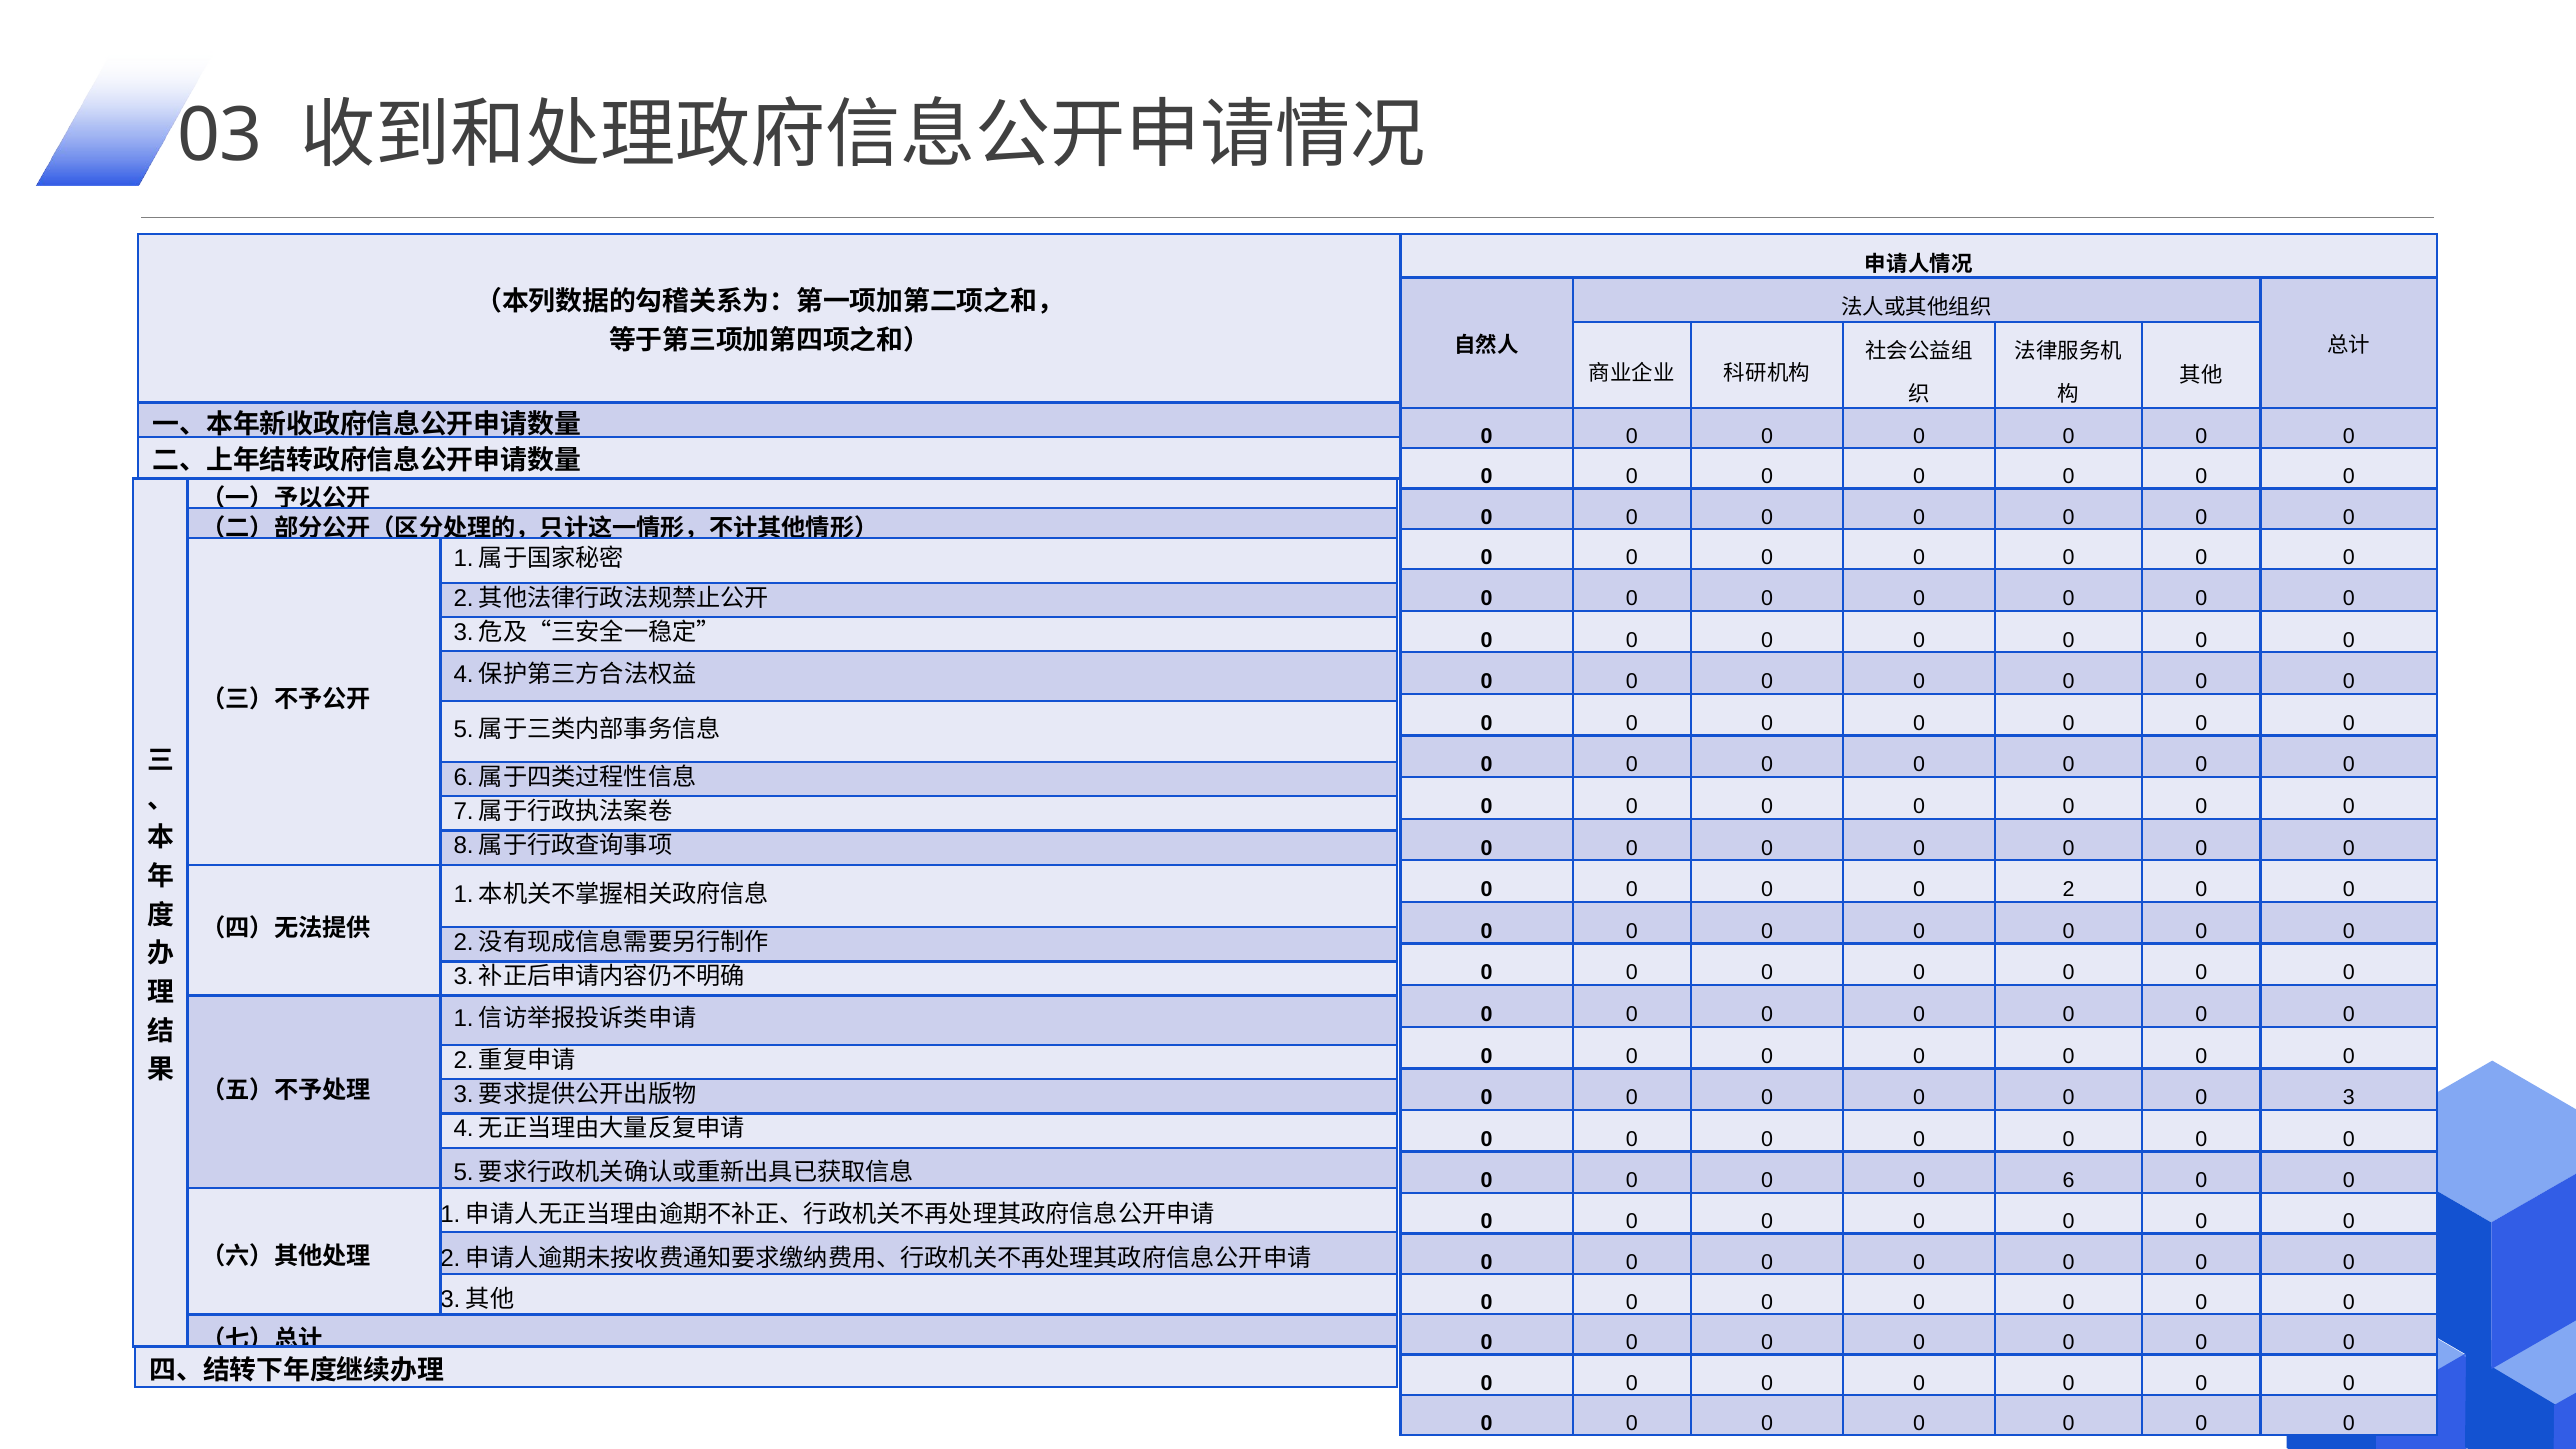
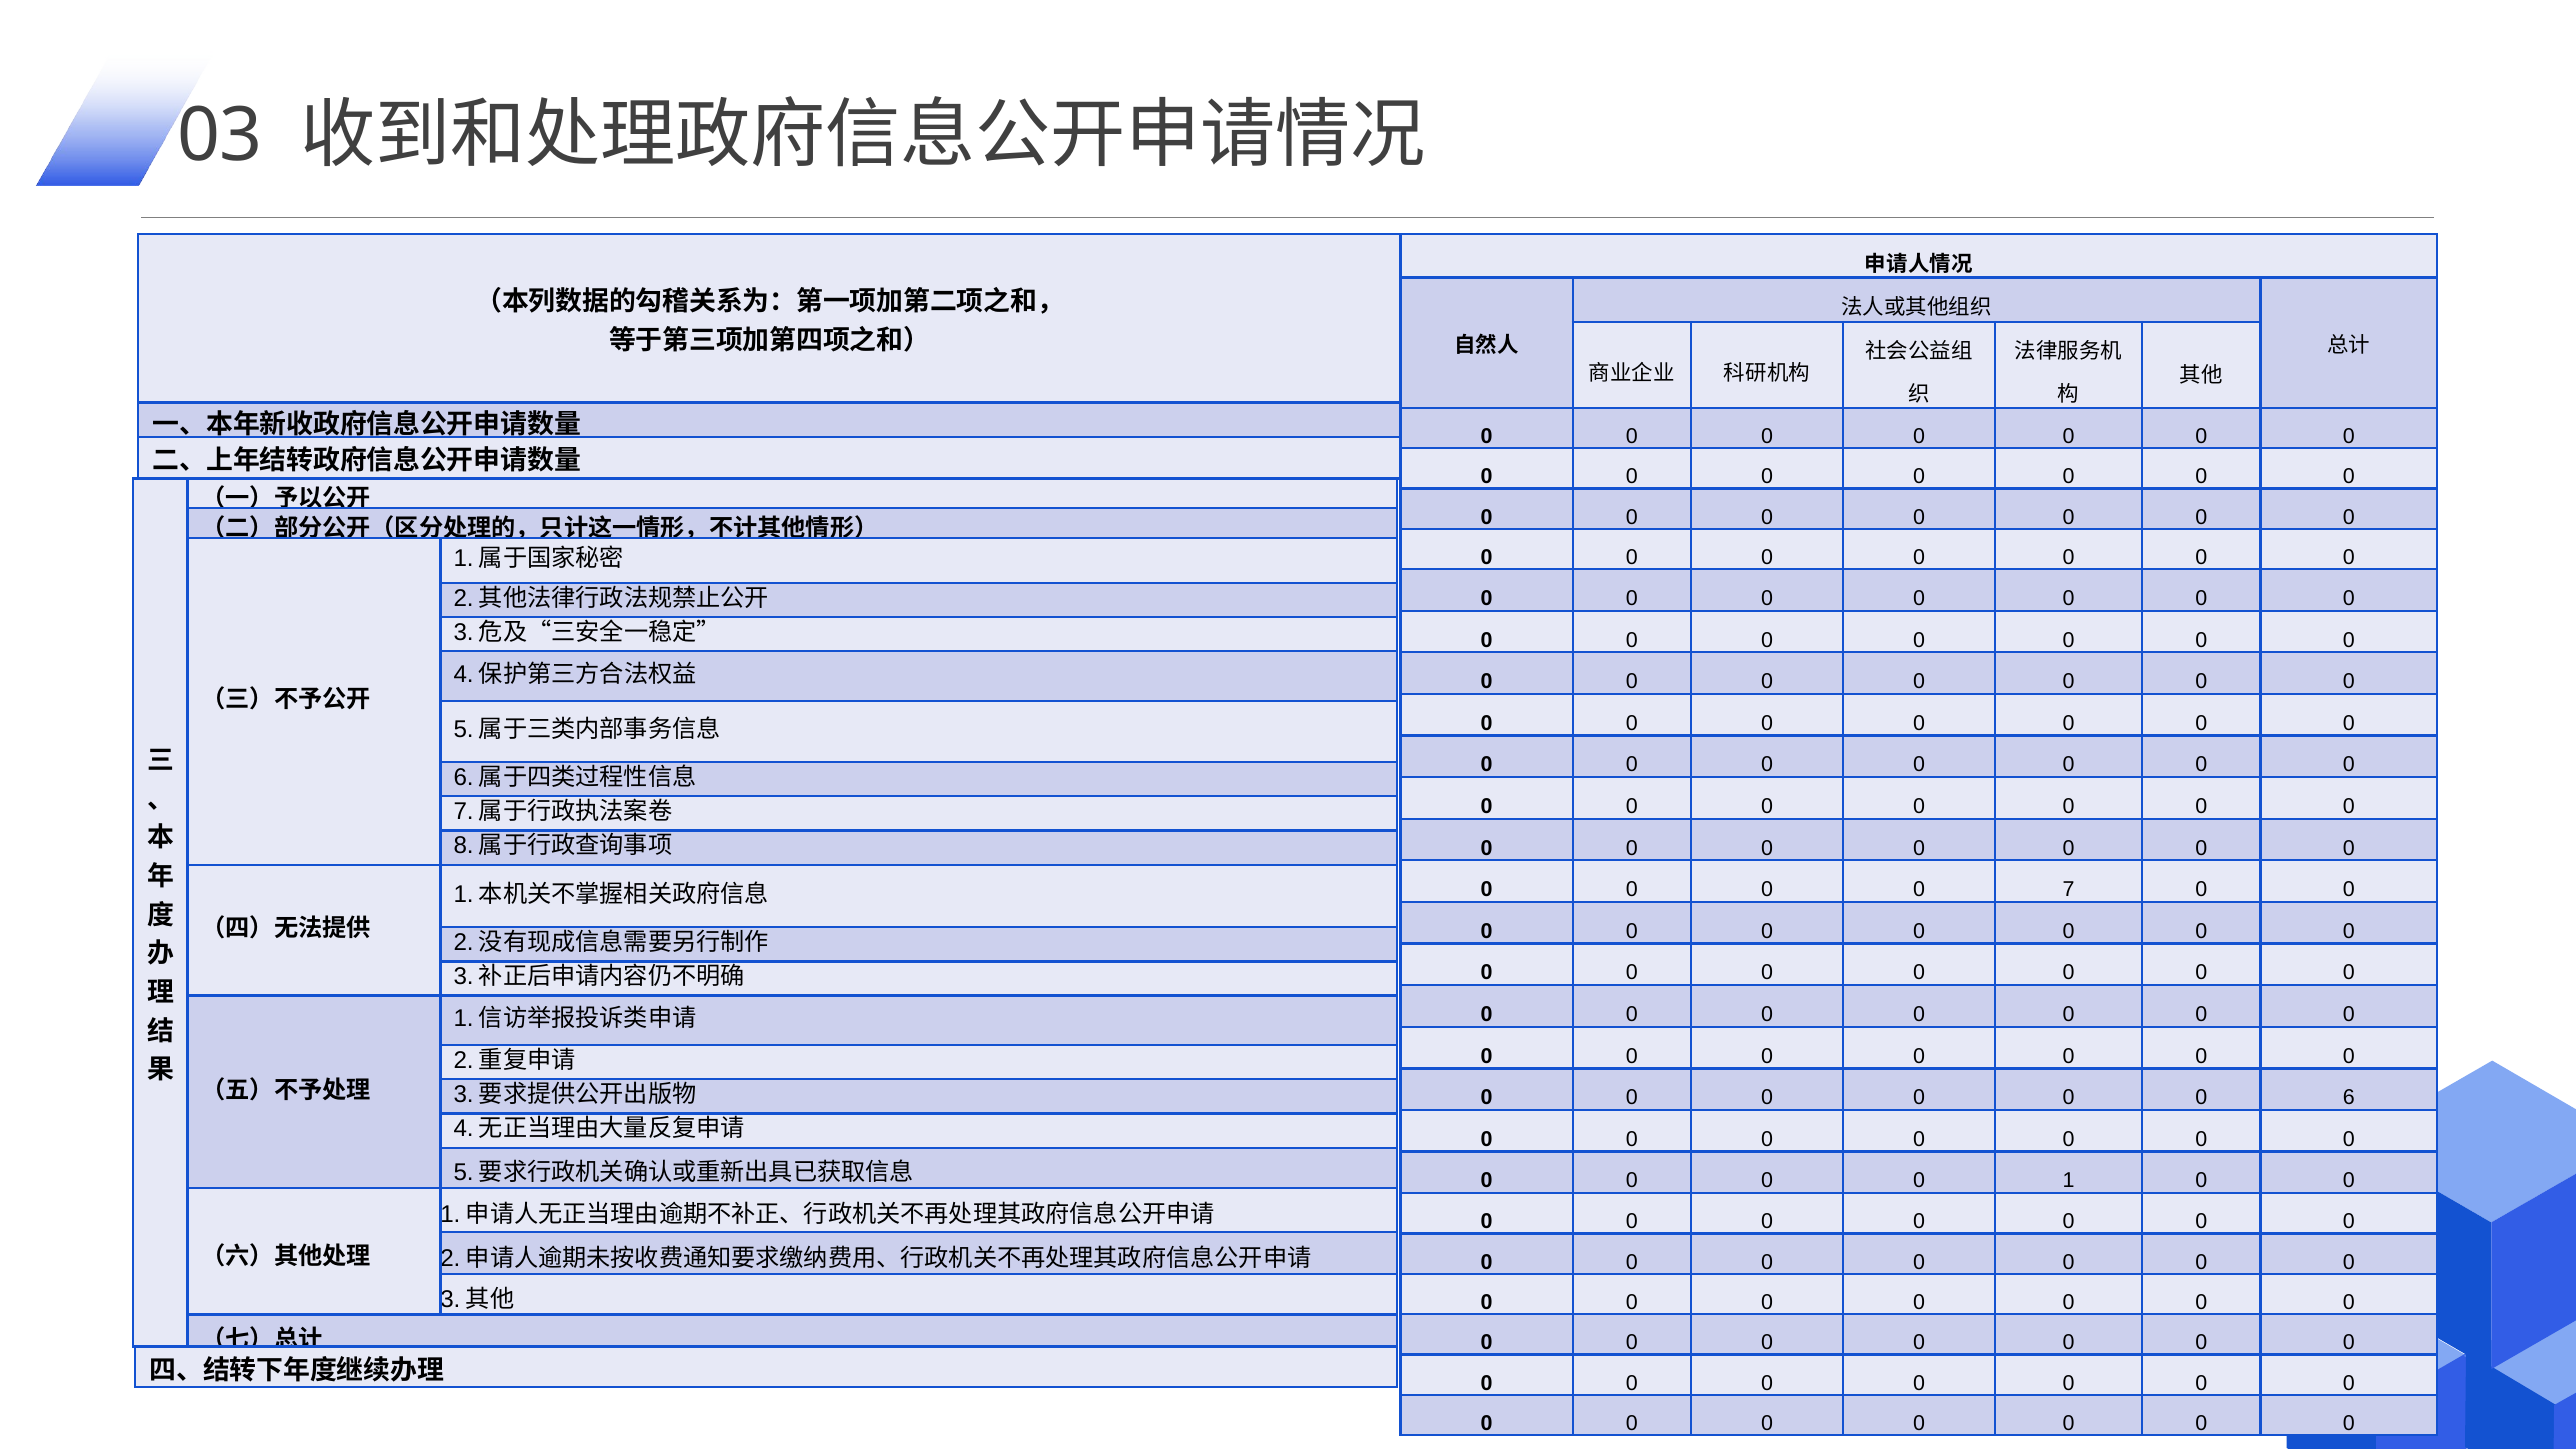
2: 2 -> 7
3: 3 -> 6
6: 6 -> 1
